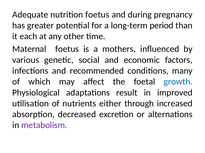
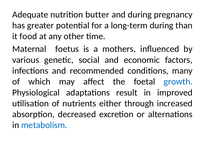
nutrition foetus: foetus -> butter
long-term period: period -> during
each: each -> food
metabolism colour: purple -> blue
